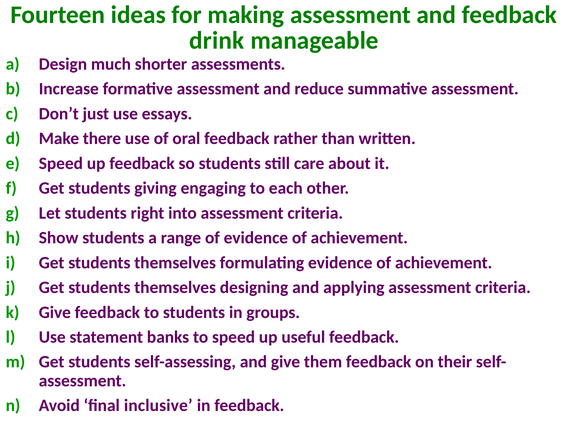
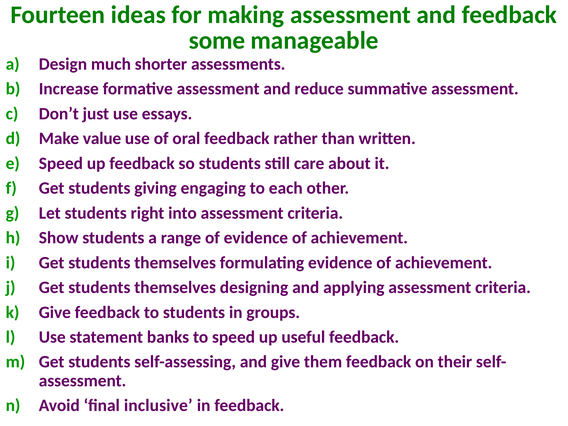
drink: drink -> some
there: there -> value
